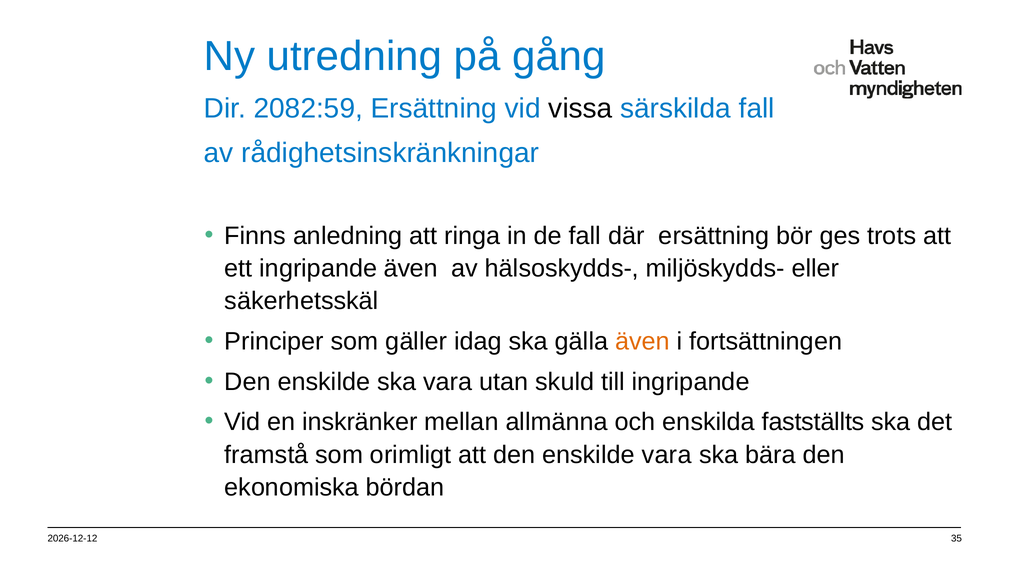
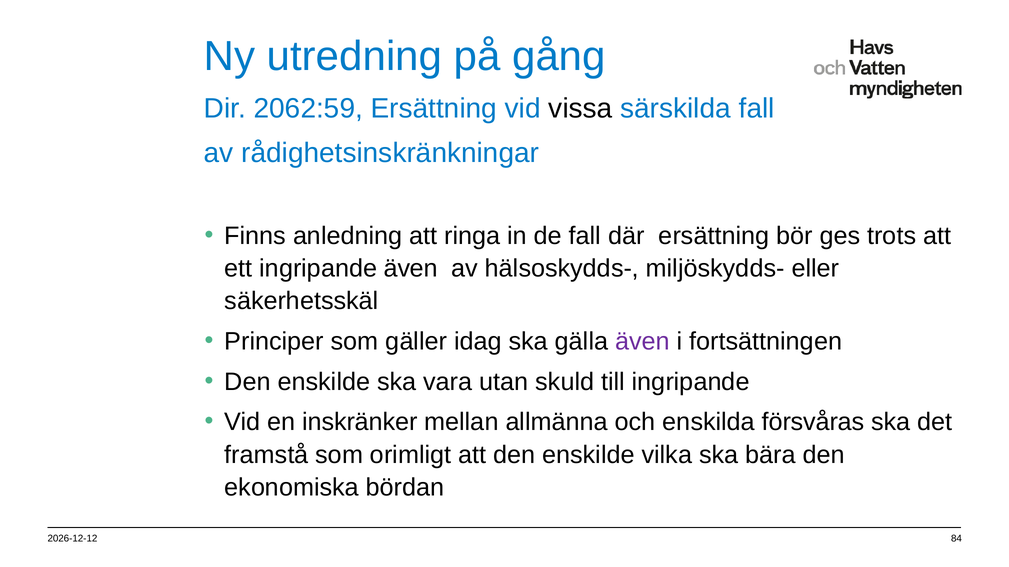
2082:59: 2082:59 -> 2062:59
även at (643, 342) colour: orange -> purple
fastställts: fastställts -> försvåras
enskilde vara: vara -> vilka
35: 35 -> 84
